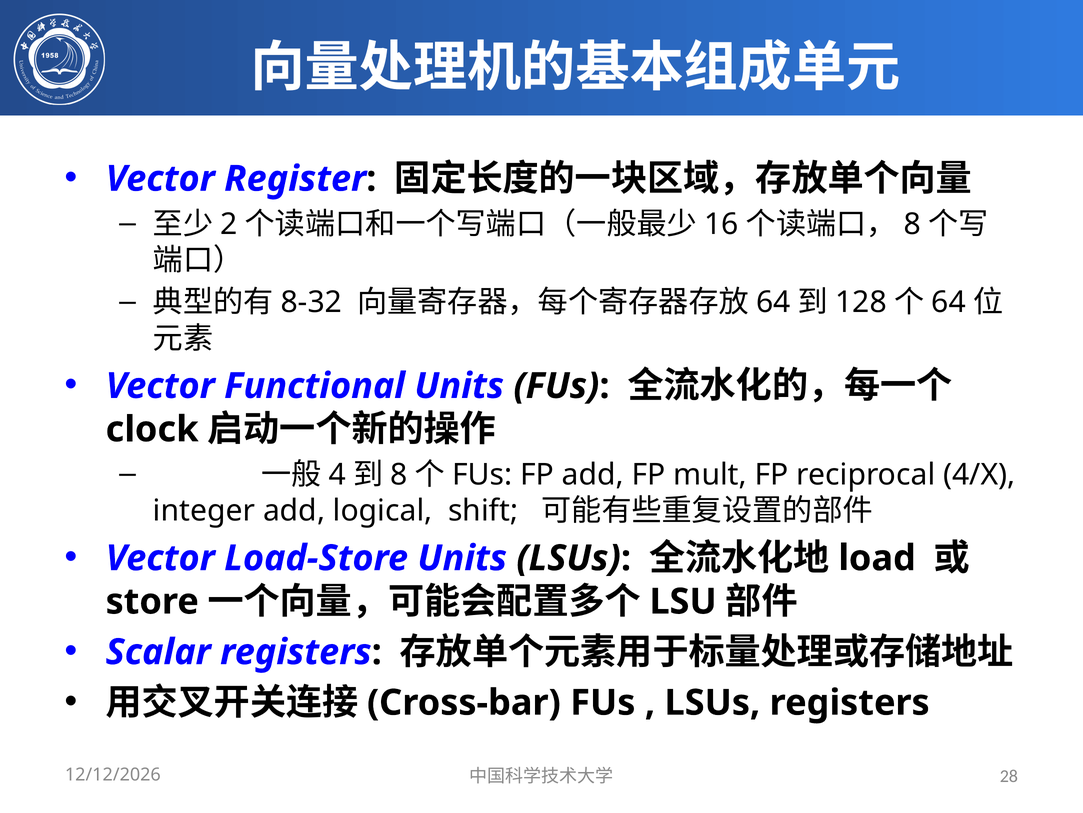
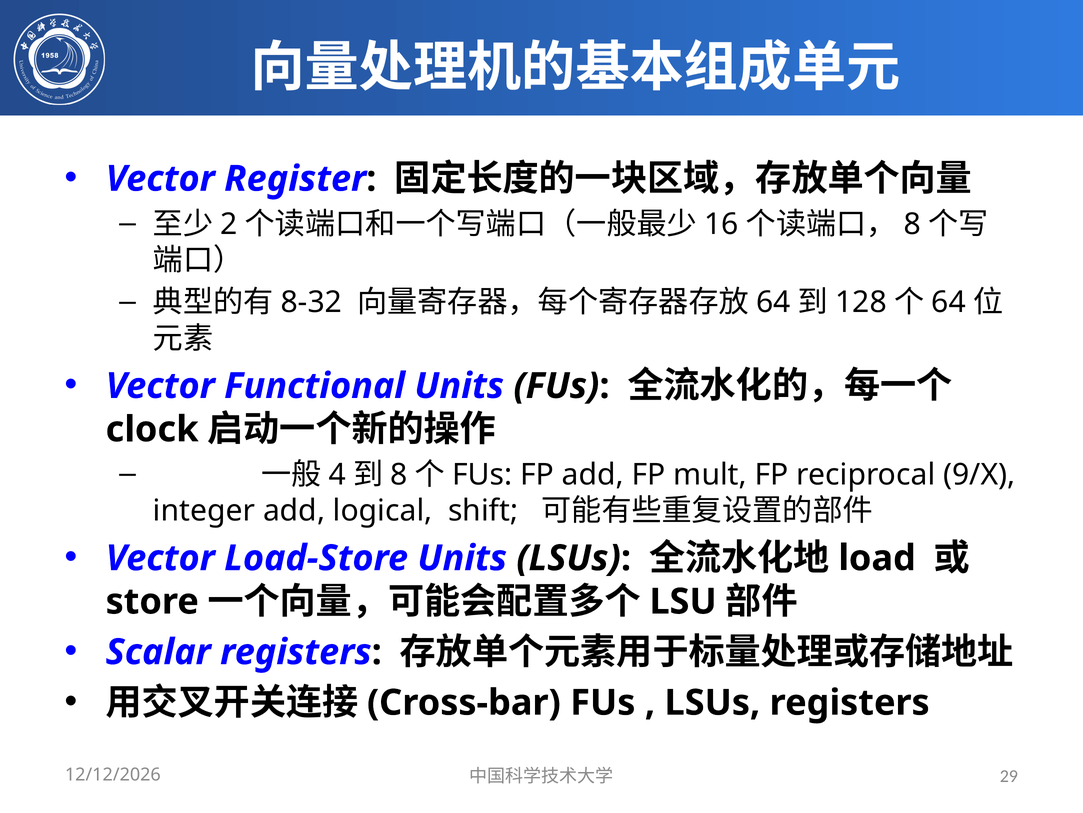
4/X: 4/X -> 9/X
28: 28 -> 29
